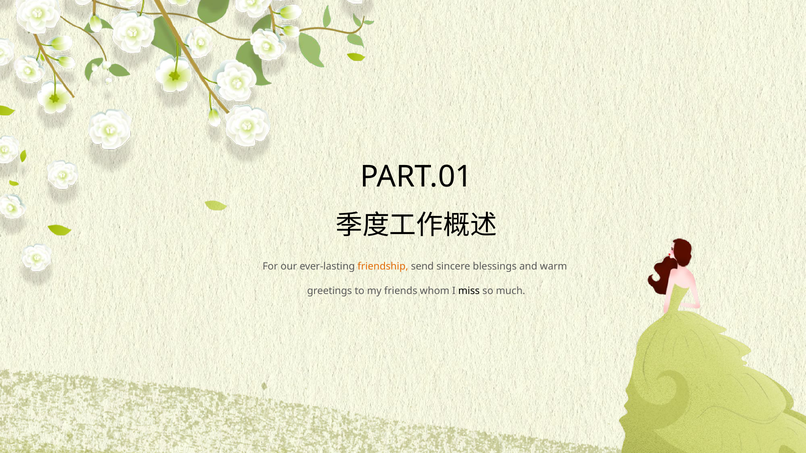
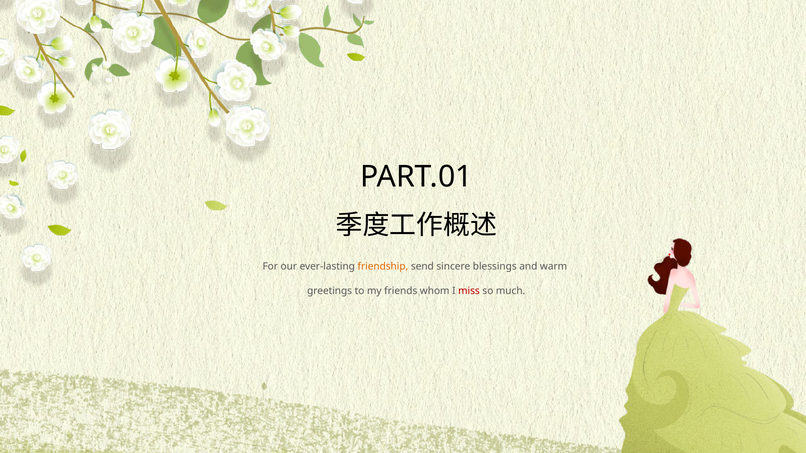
miss colour: black -> red
